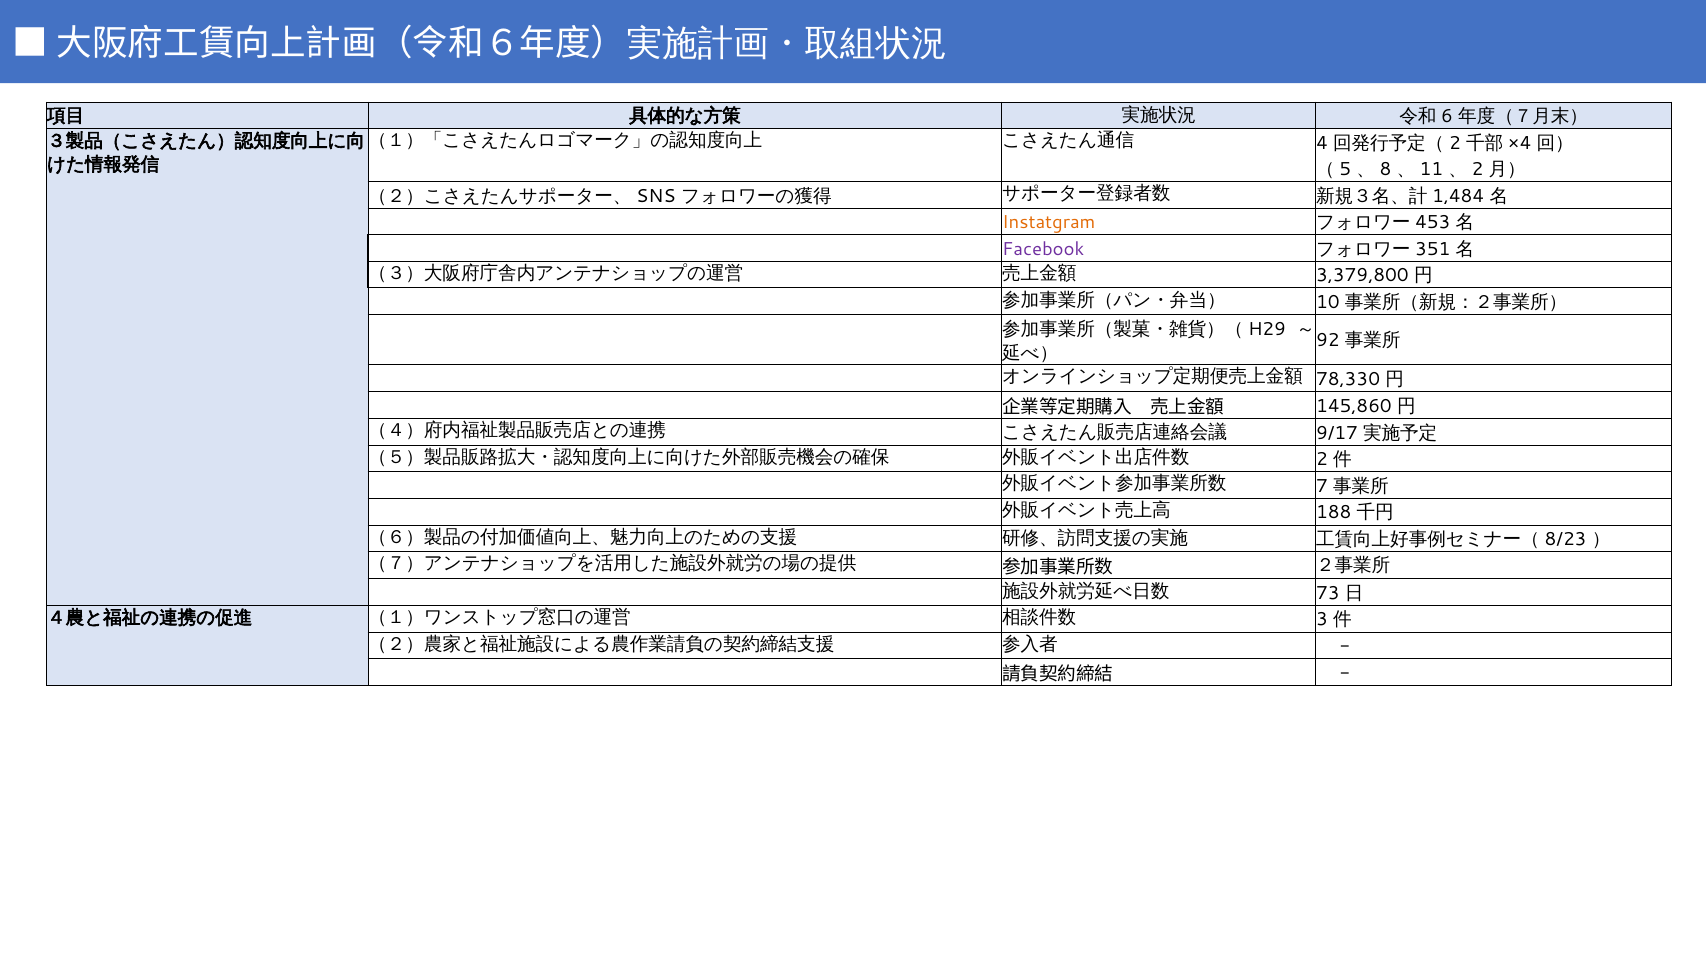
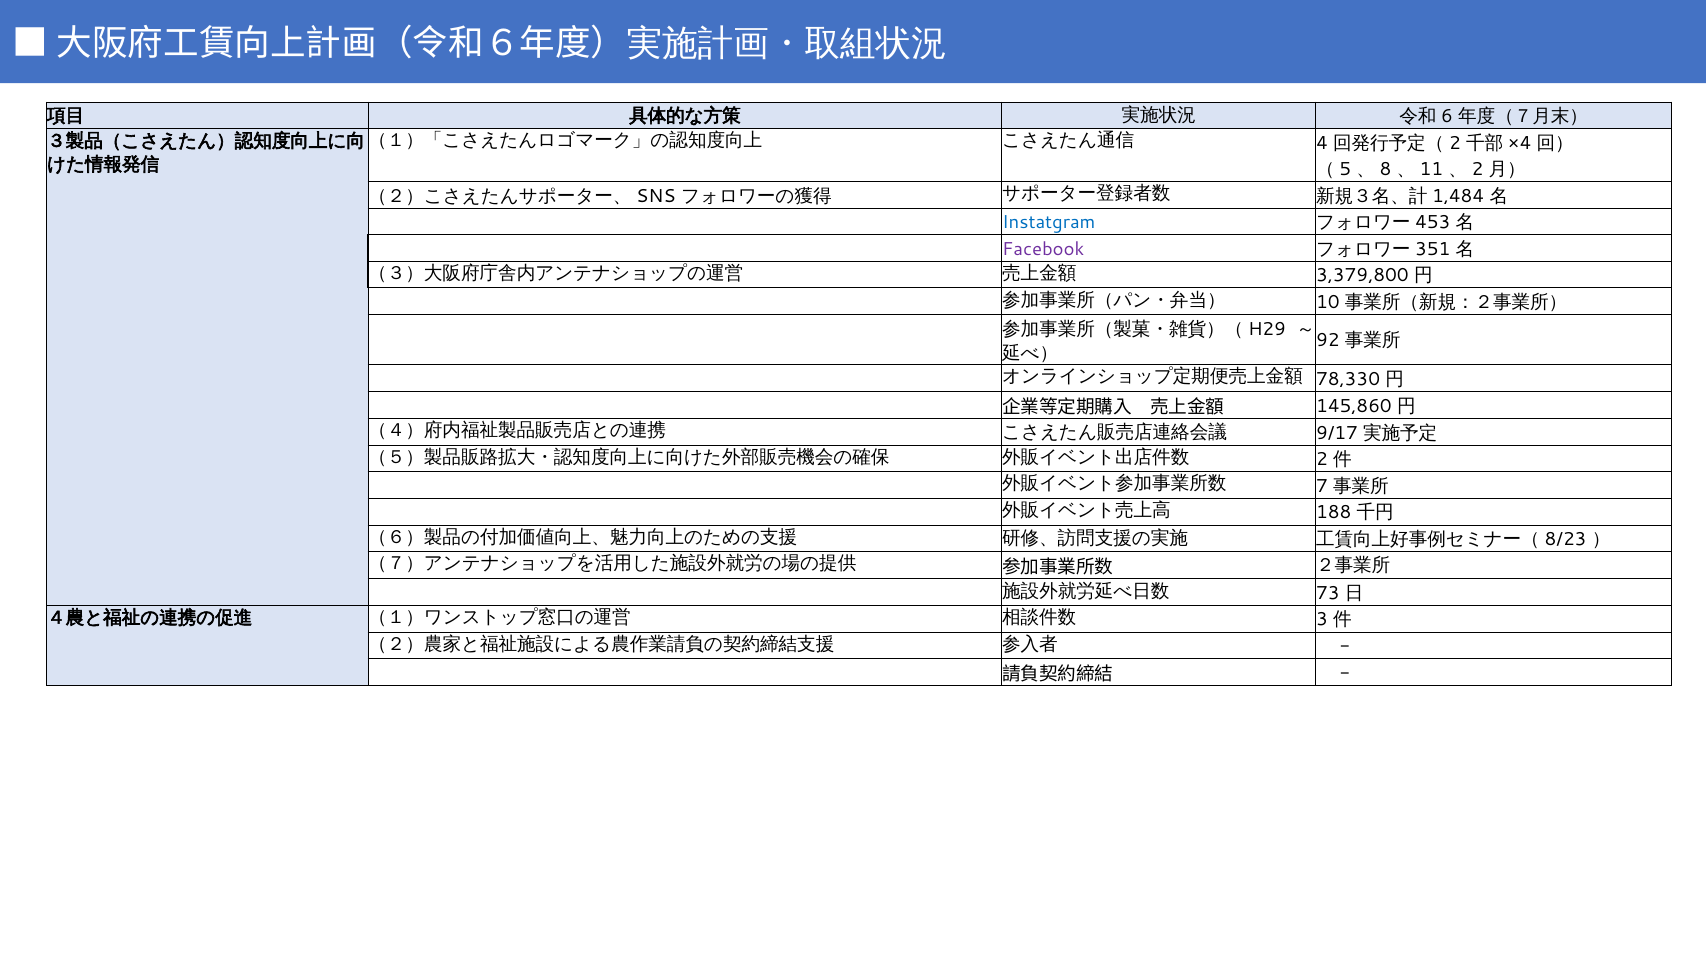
Instatgram colour: orange -> blue
